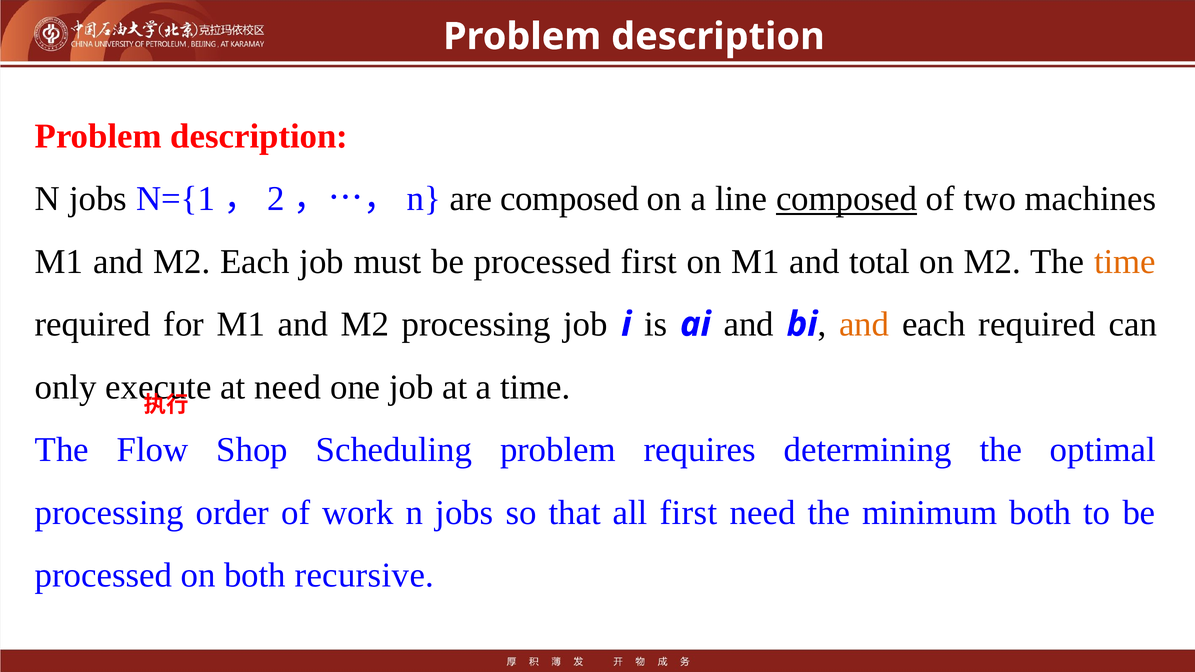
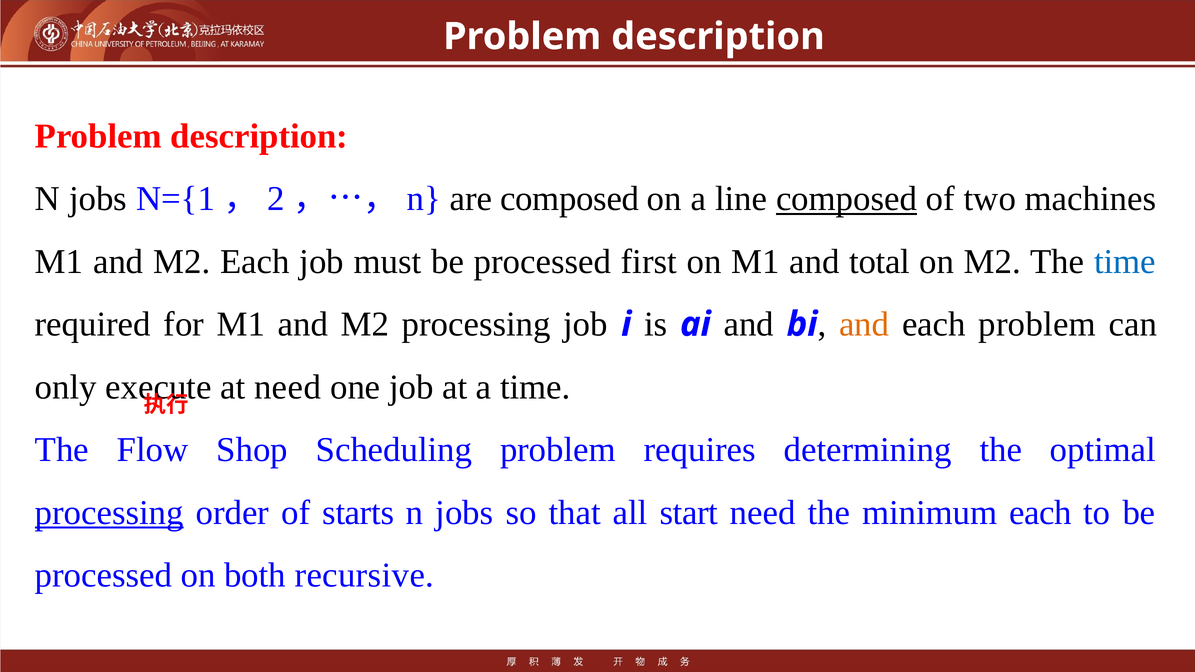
time at (1125, 262) colour: orange -> blue
each required: required -> problem
processing at (109, 513) underline: none -> present
work: work -> starts
all first: first -> start
minimum both: both -> each
